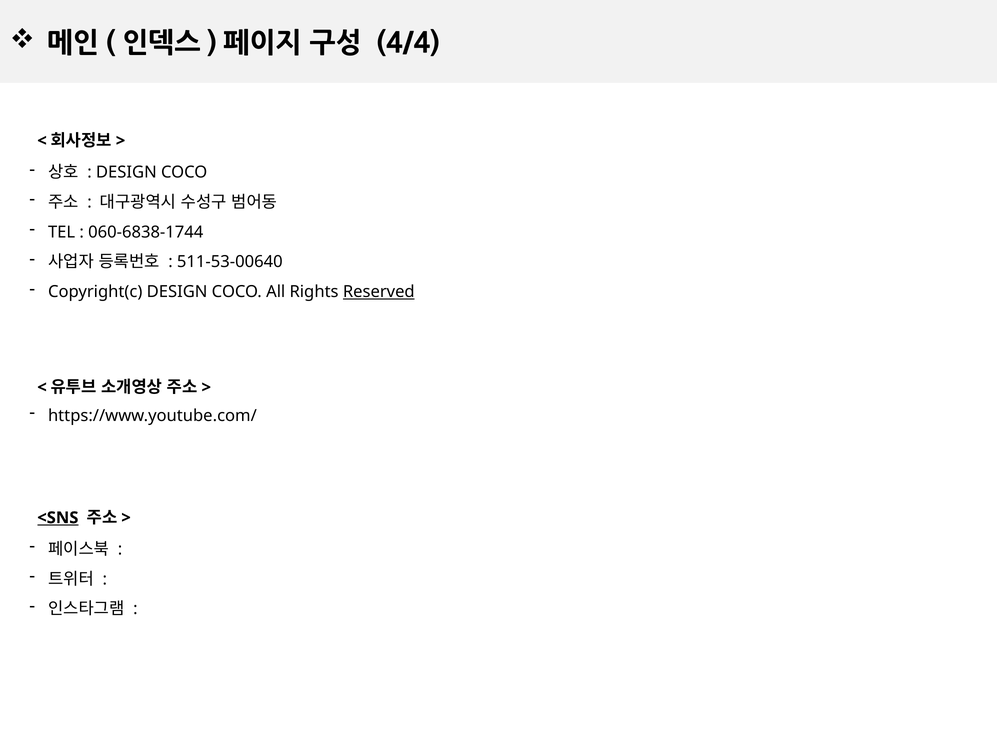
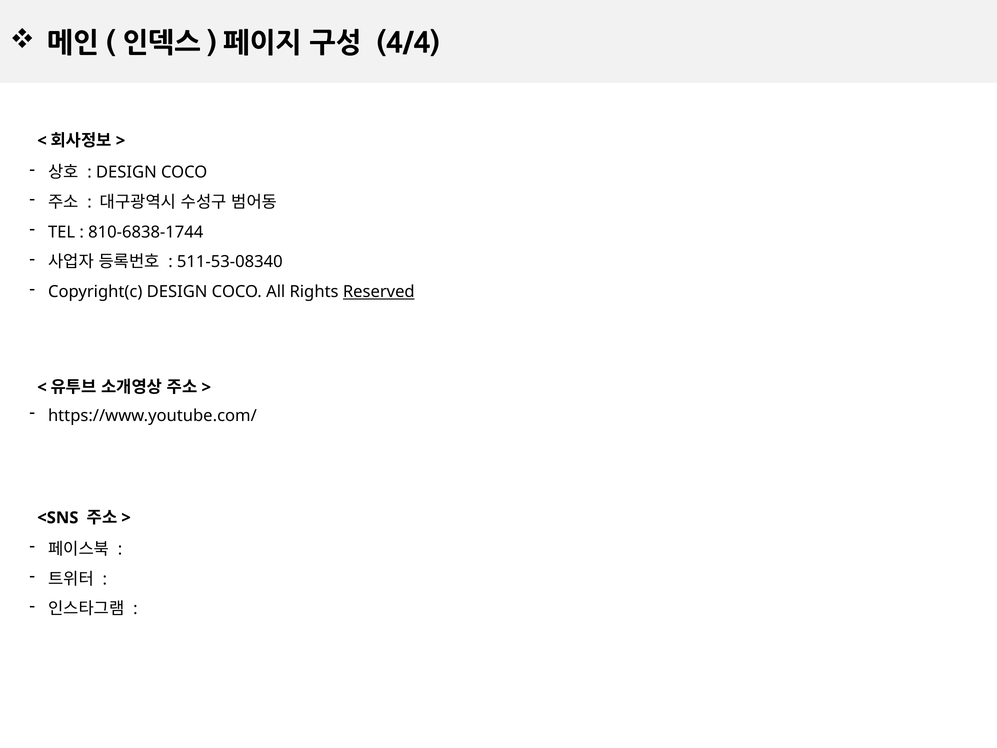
060-6838-1744: 060-6838-1744 -> 810-6838-1744
511-53-00640: 511-53-00640 -> 511-53-08340
<SNS underline: present -> none
